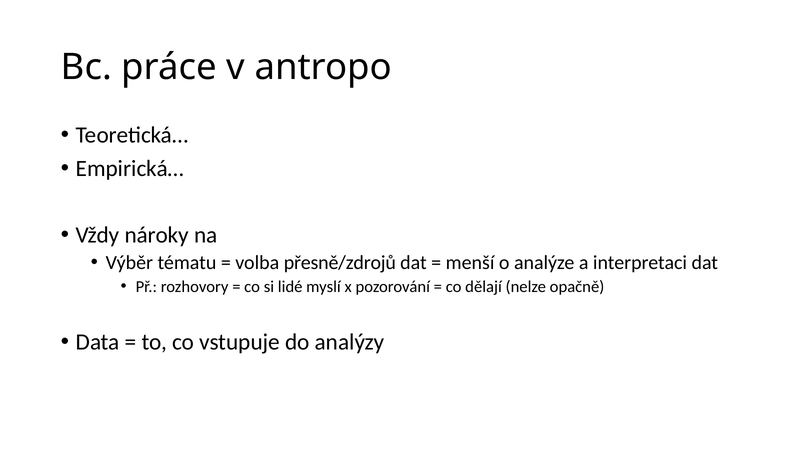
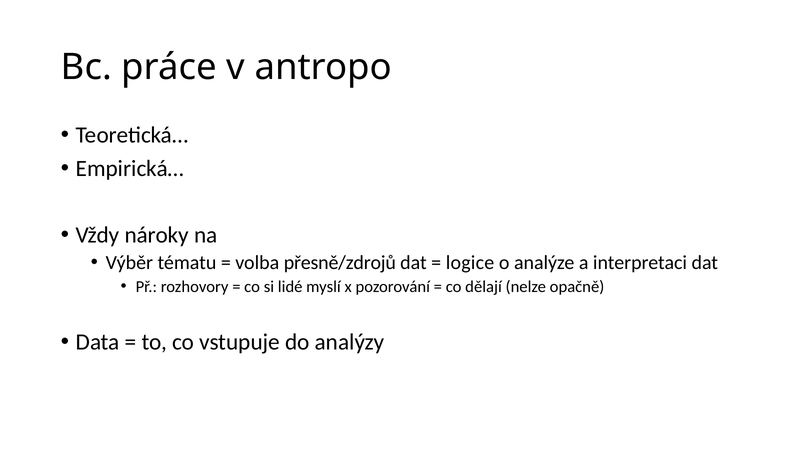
menší: menší -> logice
